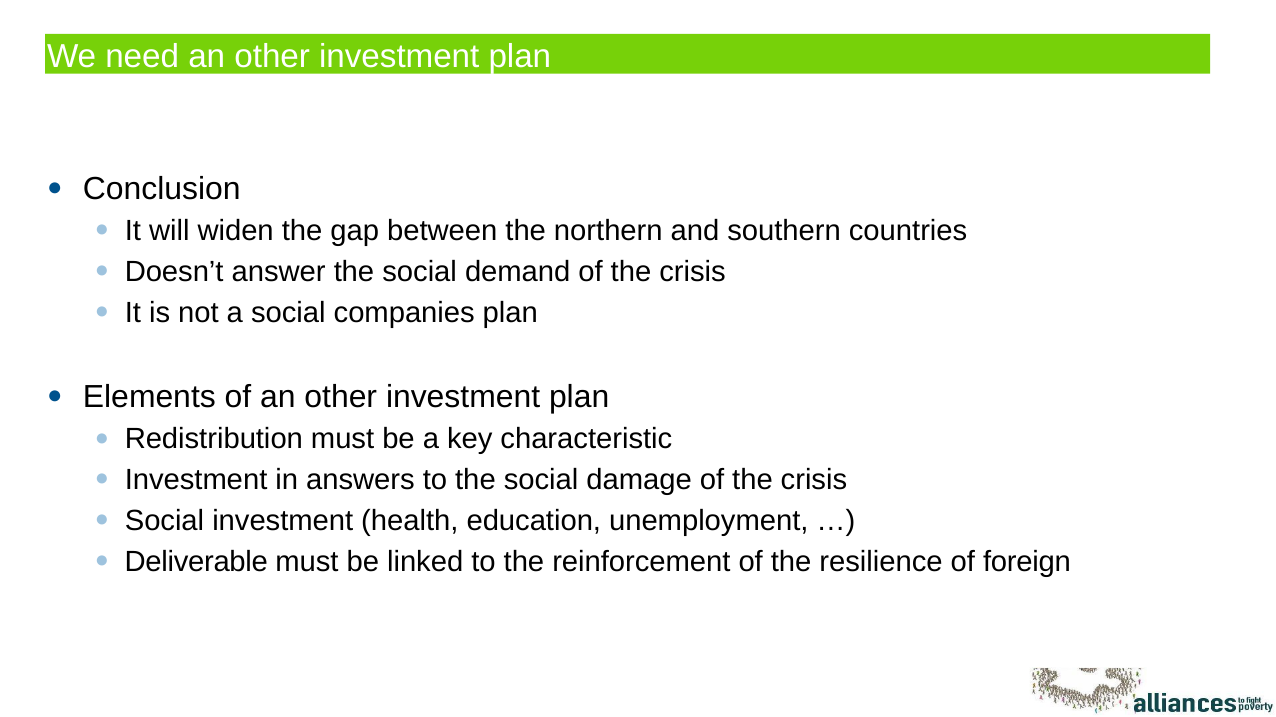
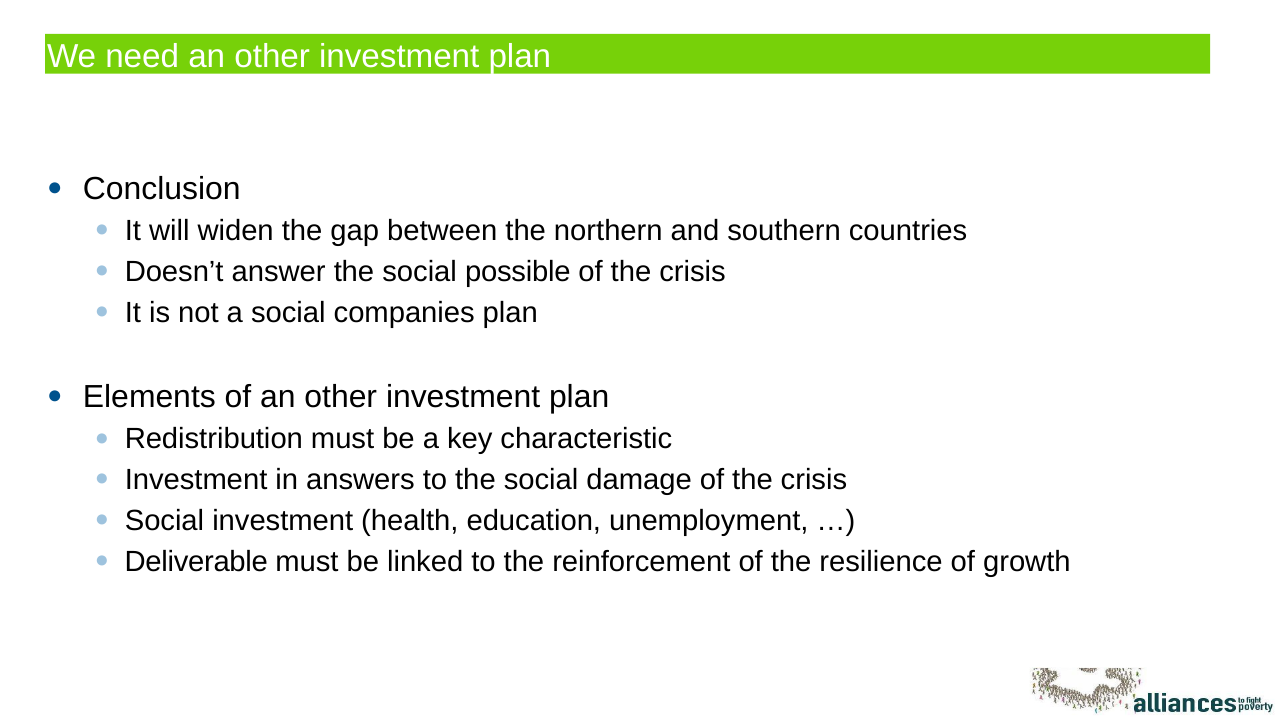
demand: demand -> possible
foreign: foreign -> growth
